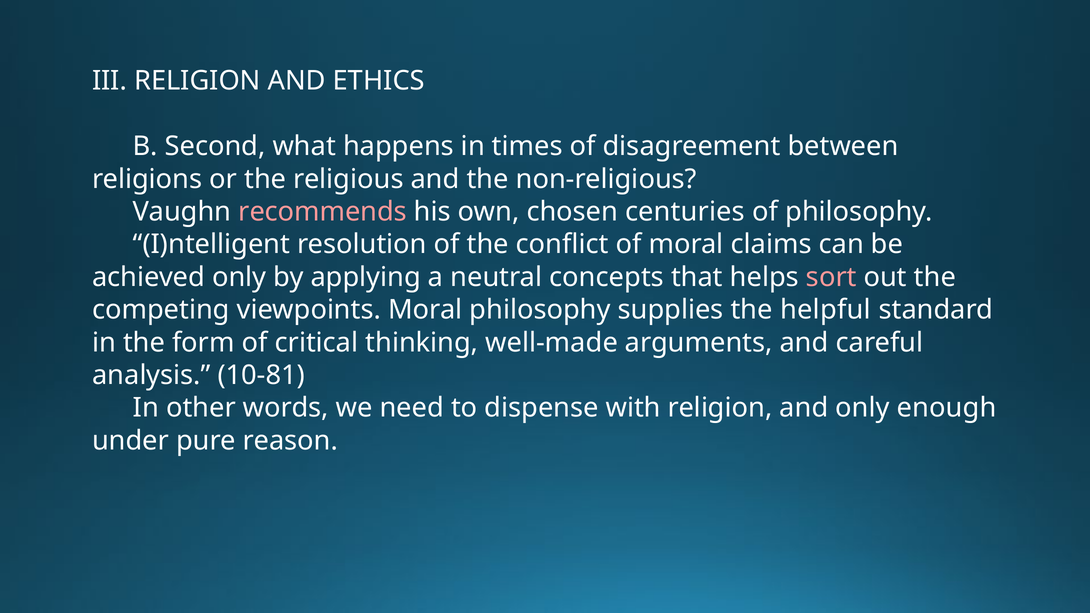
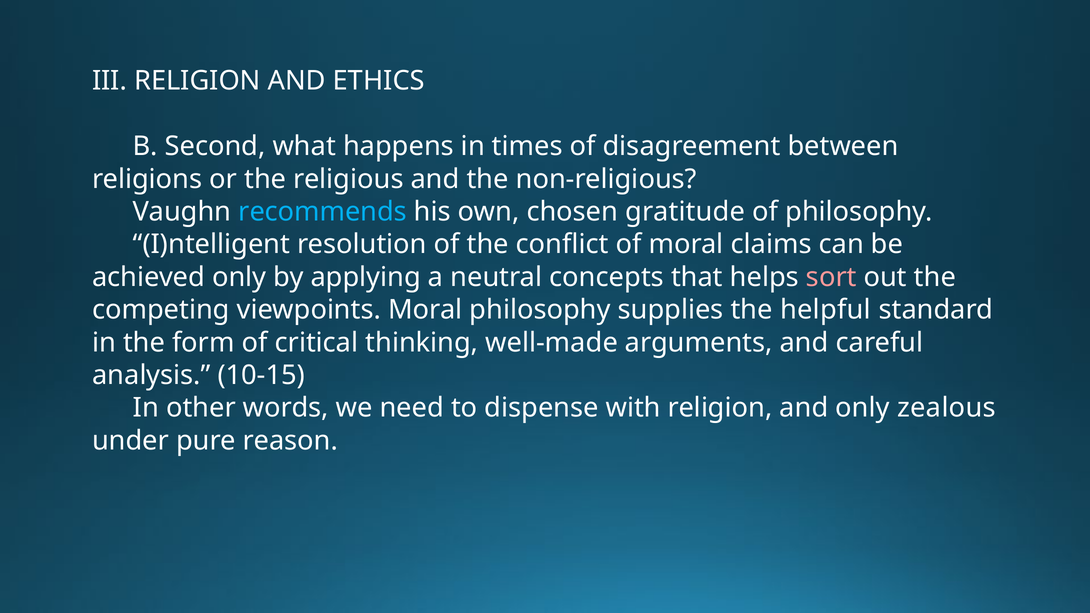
recommends colour: pink -> light blue
centuries: centuries -> gratitude
10-81: 10-81 -> 10-15
enough: enough -> zealous
